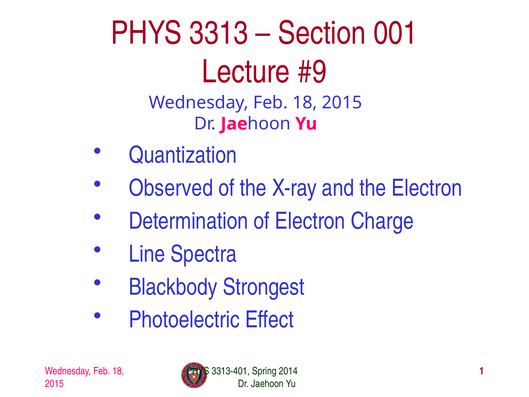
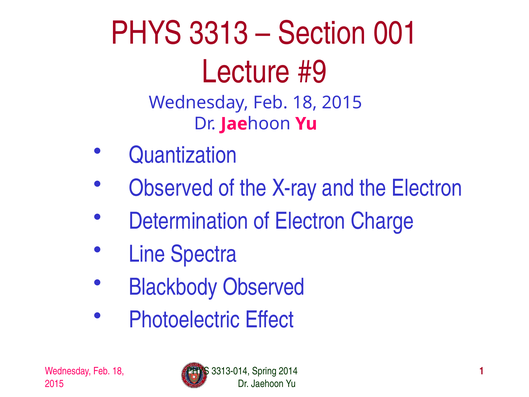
Blackbody Strongest: Strongest -> Observed
3313-401: 3313-401 -> 3313-014
